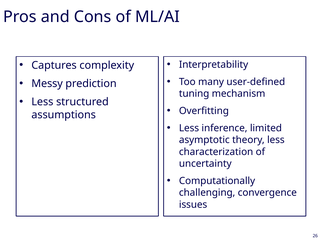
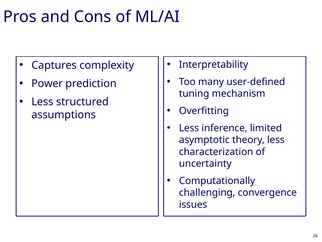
Messy: Messy -> Power
